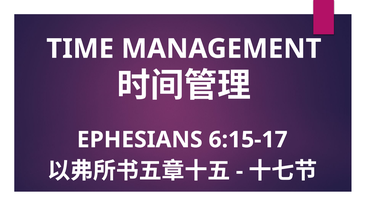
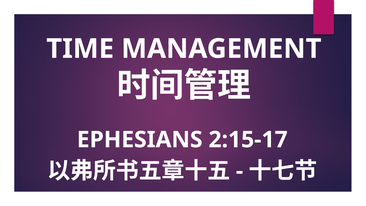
6:15-17: 6:15-17 -> 2:15-17
